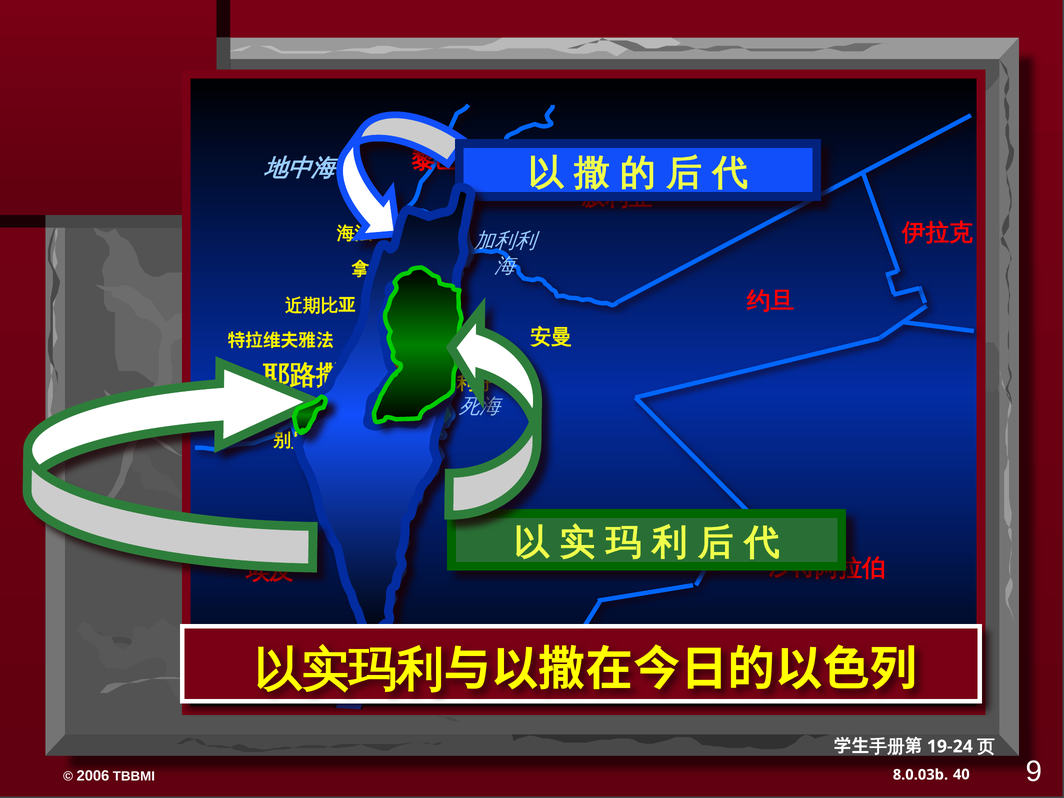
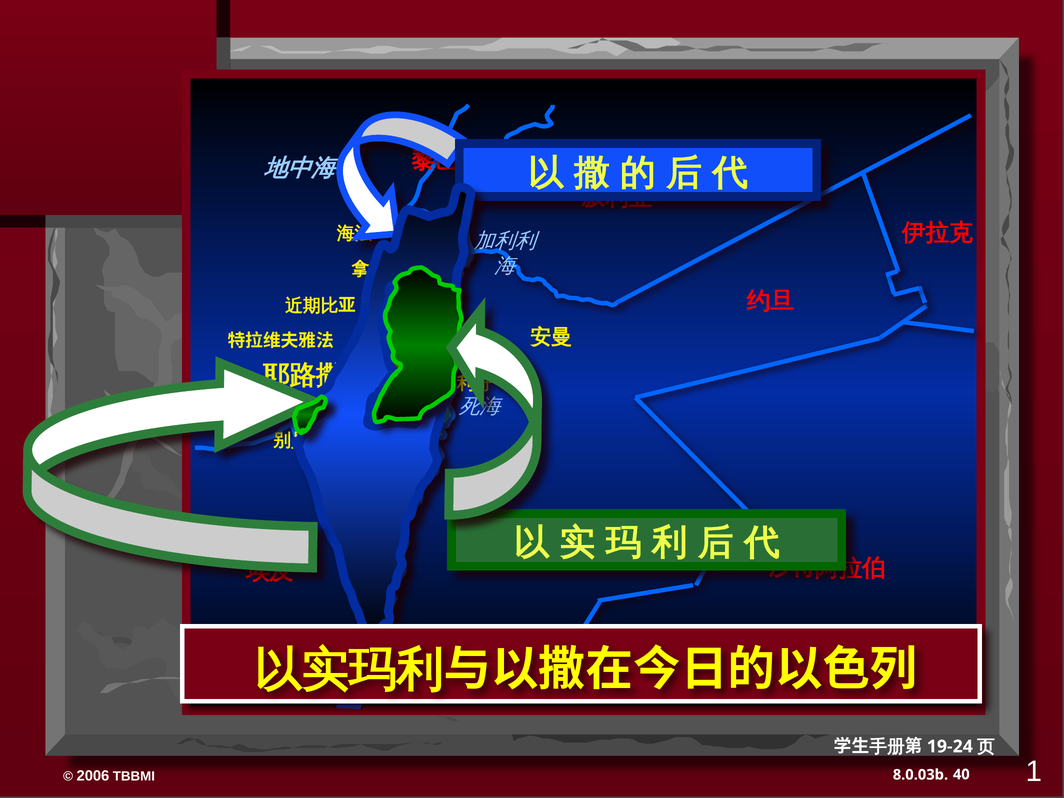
9: 9 -> 1
